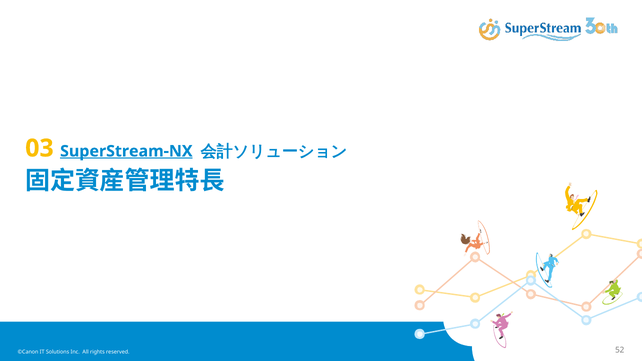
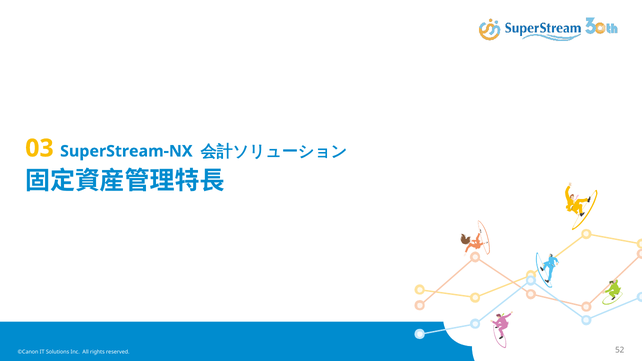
SuperStream-NX underline: present -> none
